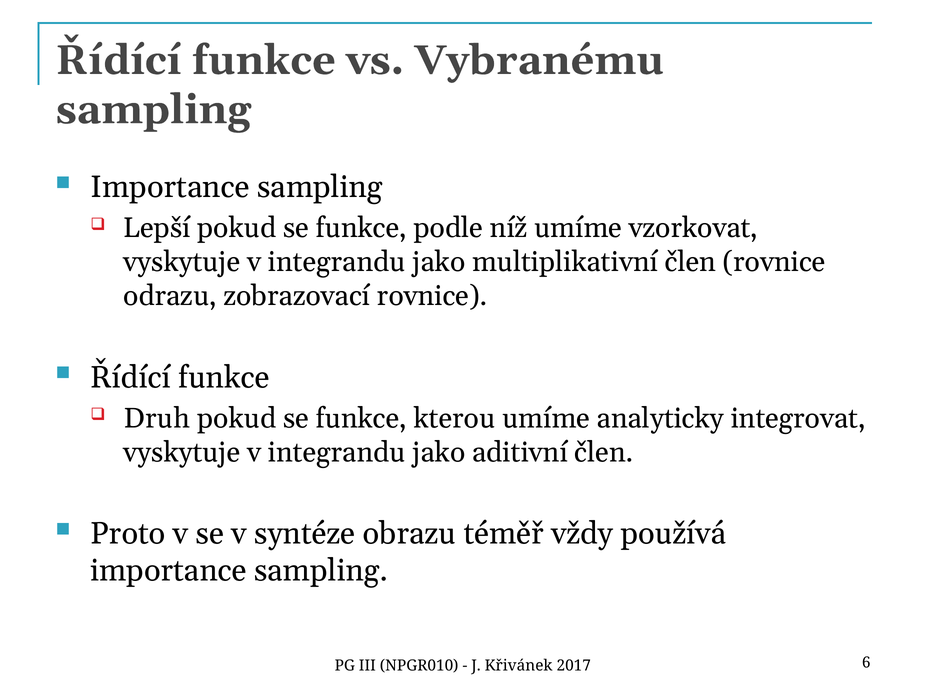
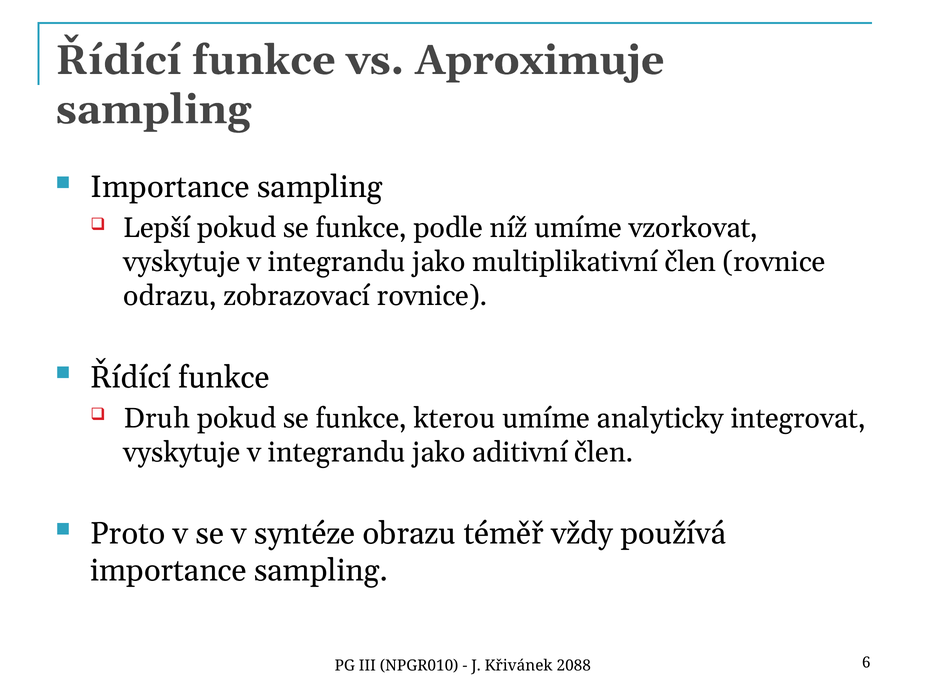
Vybranému: Vybranému -> Aproximuje
2017: 2017 -> 2088
